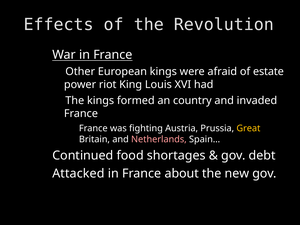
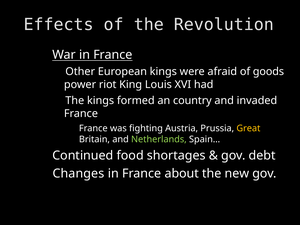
estate: estate -> goods
Netherlands colour: pink -> light green
Attacked: Attacked -> Changes
